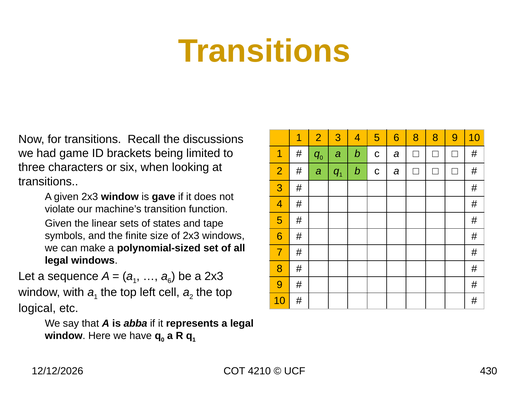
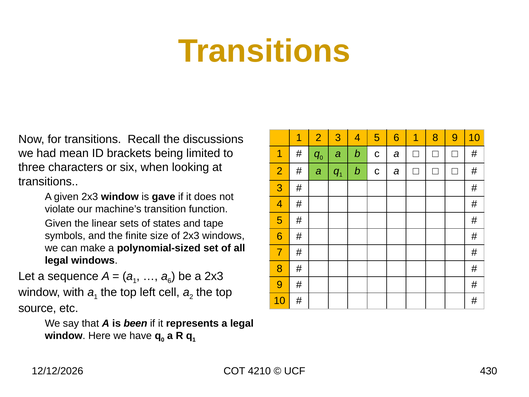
6 8: 8 -> 1
game: game -> mean
logical: logical -> source
abba: abba -> been
